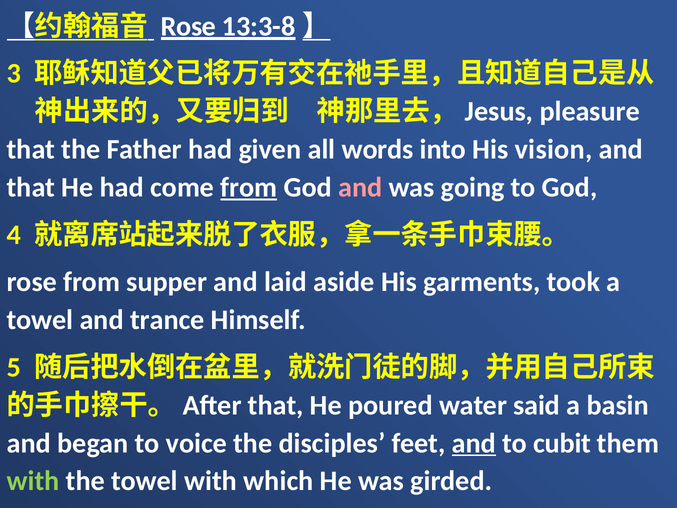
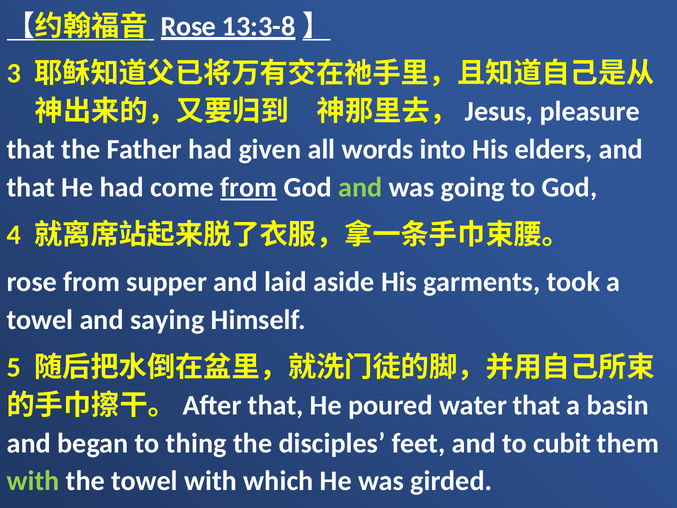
vision: vision -> elders
and at (360, 187) colour: pink -> light green
trance: trance -> saying
water said: said -> that
voice: voice -> thing
and at (474, 443) underline: present -> none
